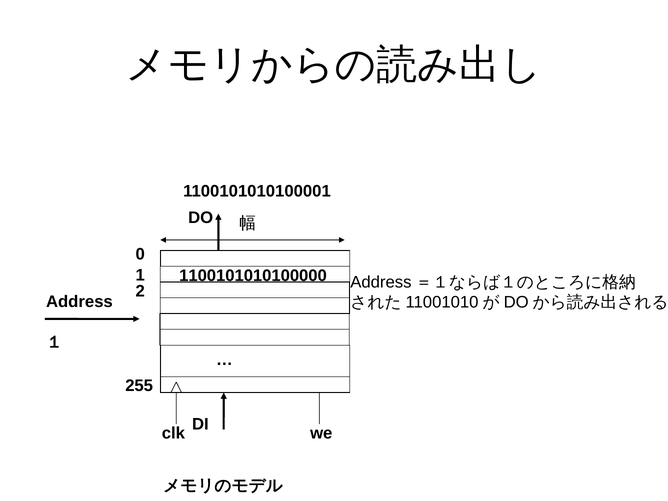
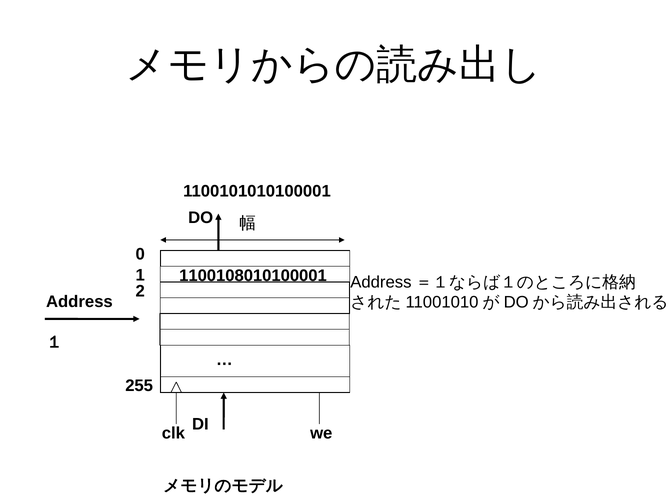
1100101010100000: 1100101010100000 -> 1100108010100001
